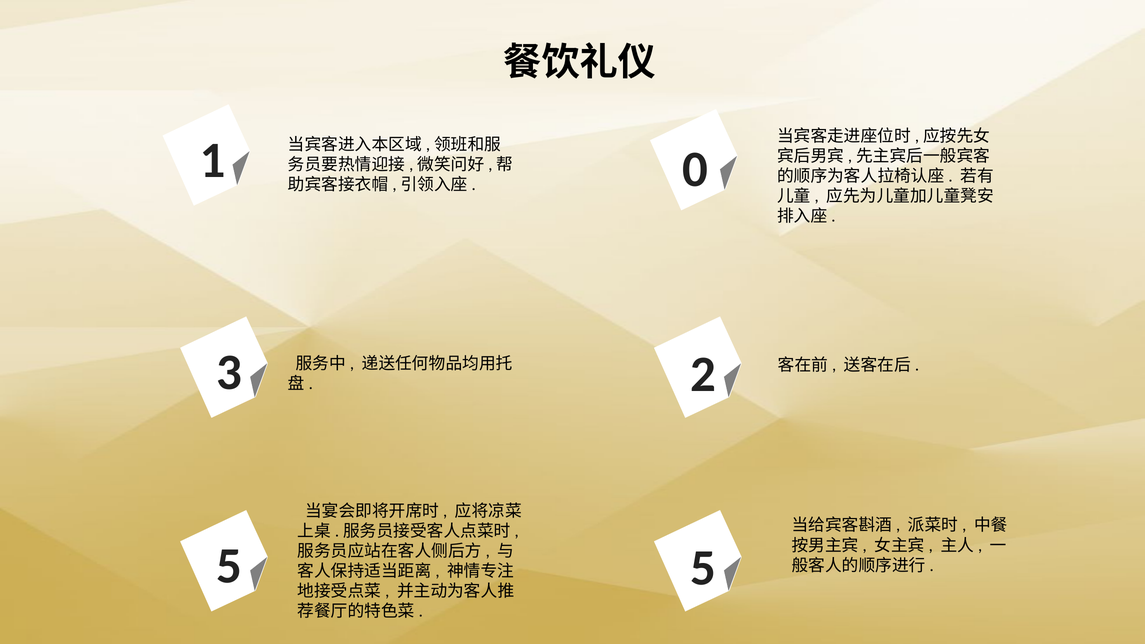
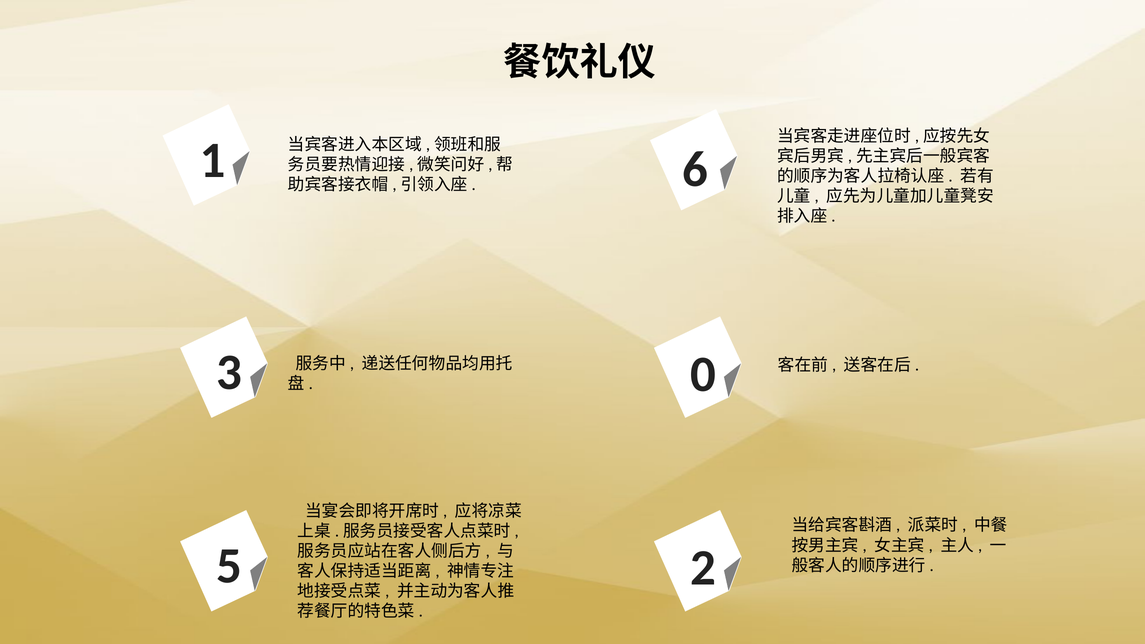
0: 0 -> 6
2: 2 -> 0
5 5: 5 -> 2
